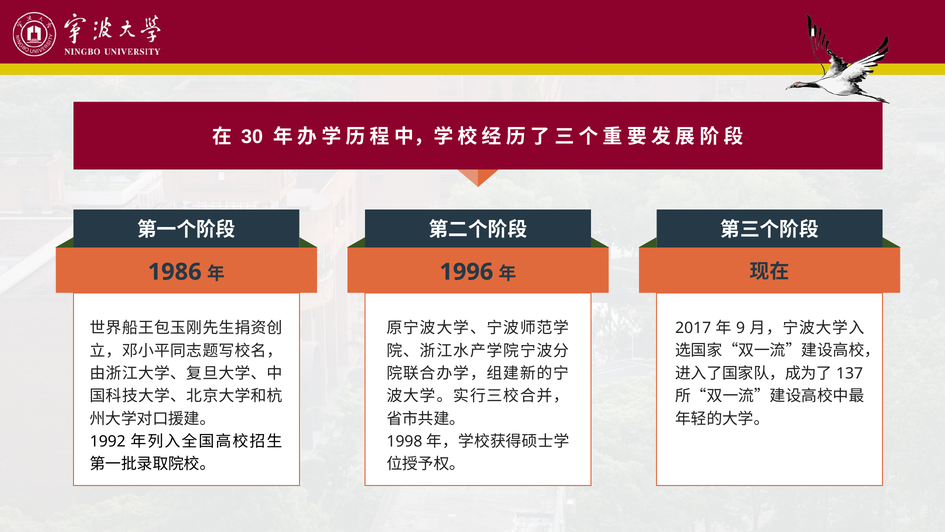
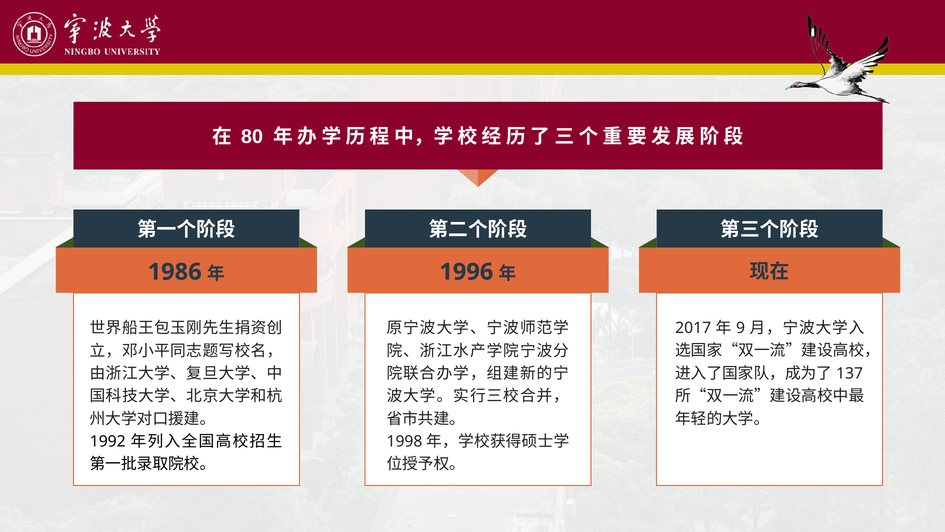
30: 30 -> 80
